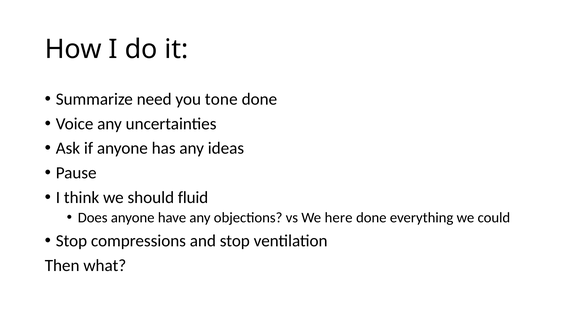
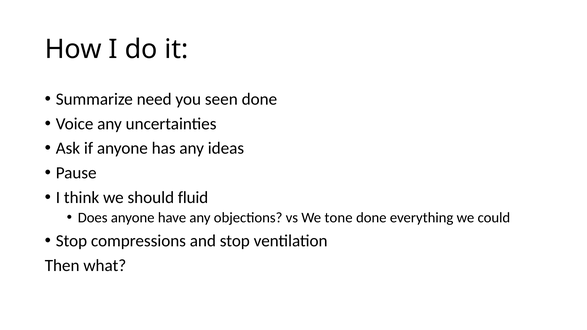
tone: tone -> seen
here: here -> tone
